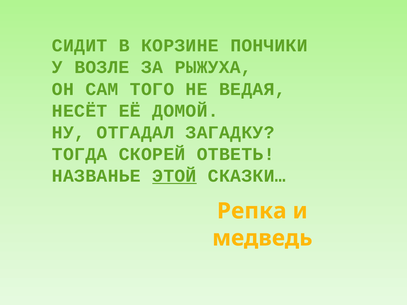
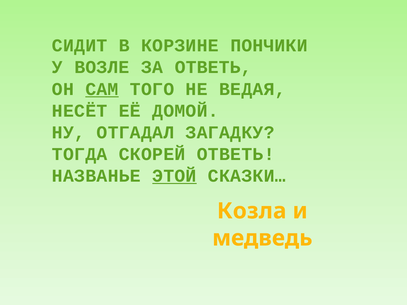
ЗА РЫЖУХА: РЫЖУХА -> ОТВЕТЬ
САМ underline: none -> present
Репка: Репка -> Козла
